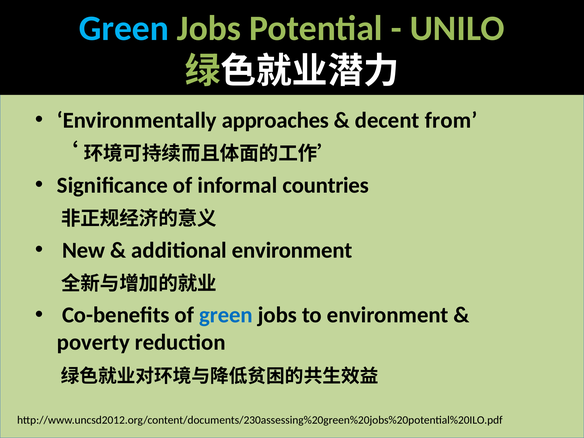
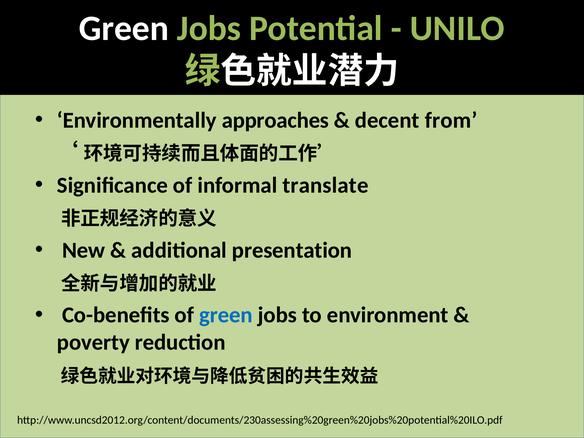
Green at (124, 29) colour: light blue -> white
countries: countries -> translate
additional environment: environment -> presentation
